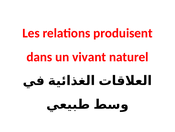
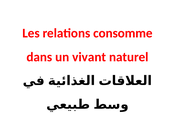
produisent: produisent -> consomme
